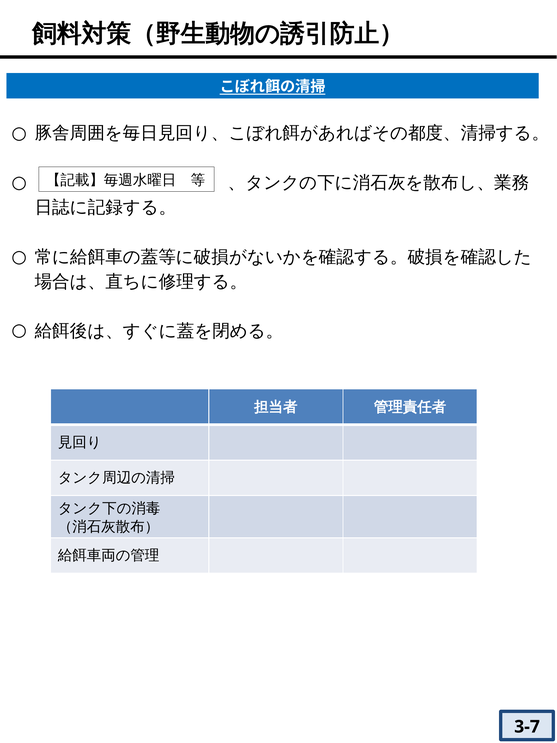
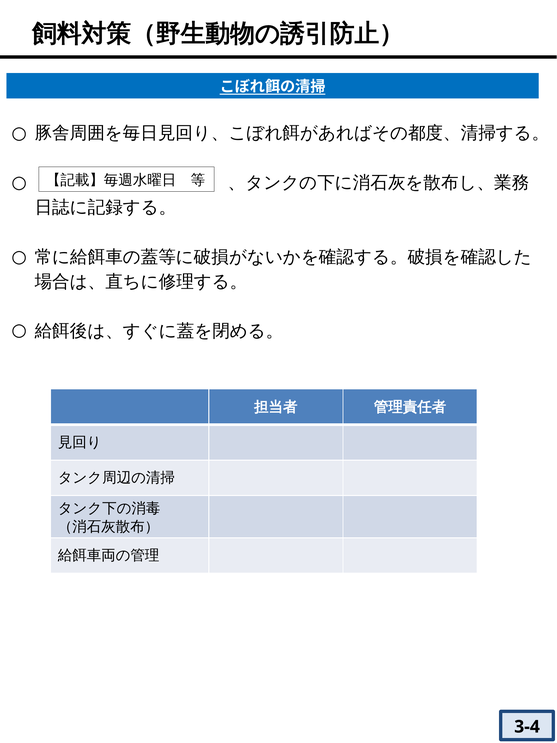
3-7: 3-7 -> 3-4
